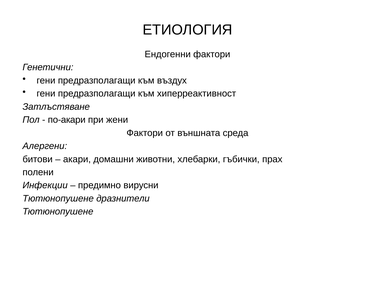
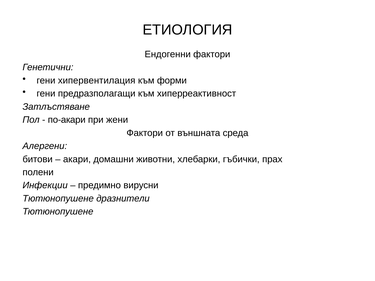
предразполагащи at (97, 81): предразполагащи -> хипервентилация
въздух: въздух -> форми
